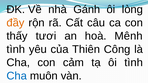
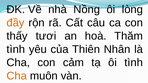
Gánh: Gánh -> Nồng
Mênh: Mênh -> Thăm
Công: Công -> Nhân
Cha at (17, 76) colour: blue -> orange
